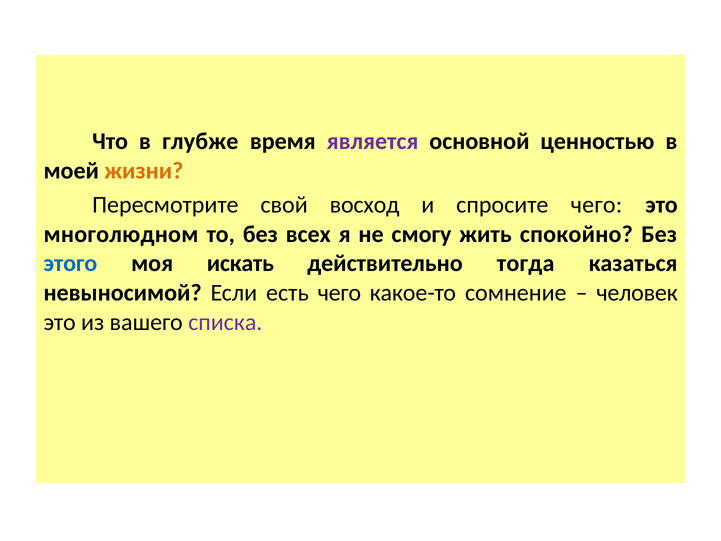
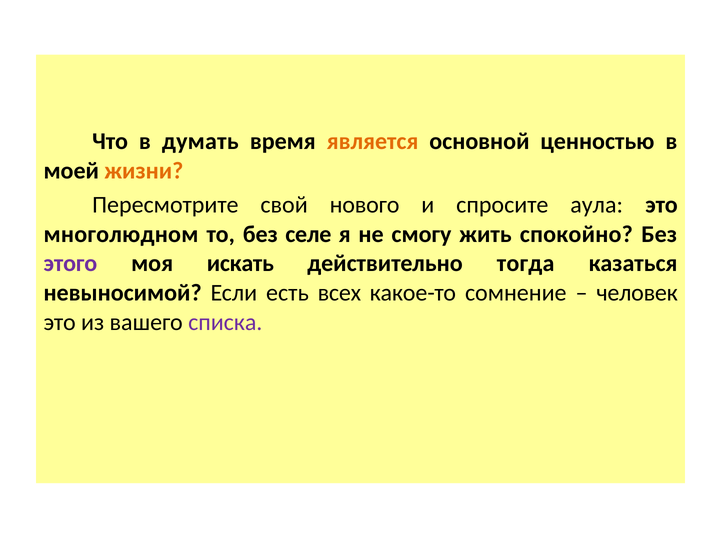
глубже: глубже -> думать
является colour: purple -> orange
восход: восход -> нового
спросите чего: чего -> аула
всех: всех -> селе
этого colour: blue -> purple
есть чего: чего -> всех
